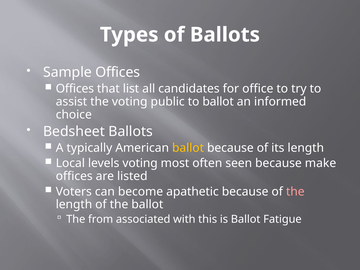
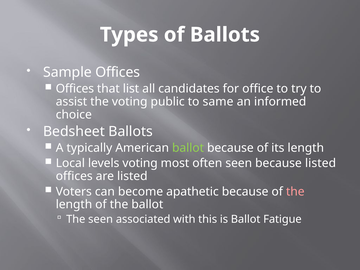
to ballot: ballot -> same
ballot at (188, 148) colour: yellow -> light green
because make: make -> listed
The from: from -> seen
